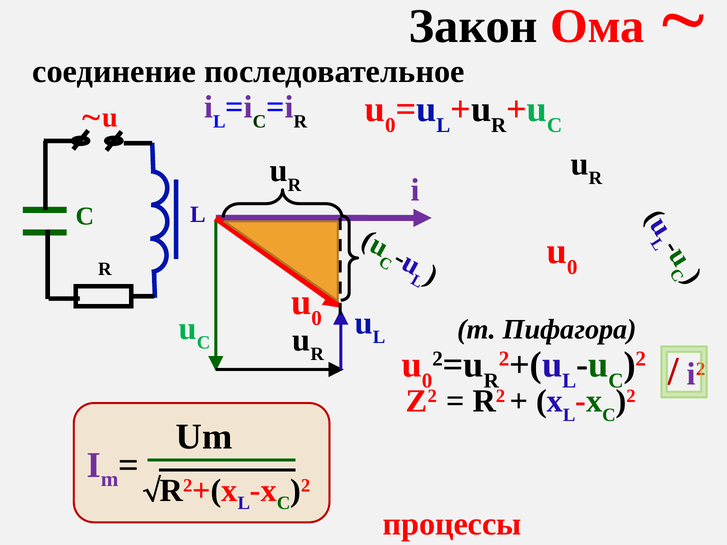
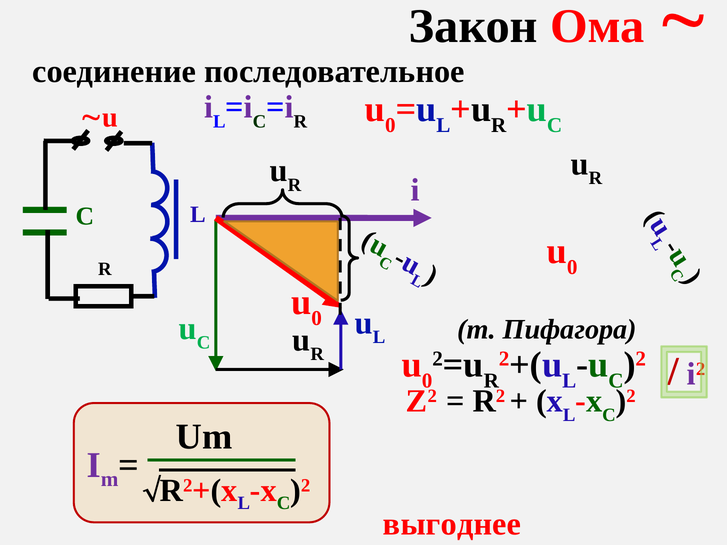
процессы: процессы -> выгоднее
